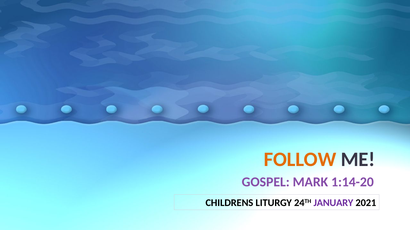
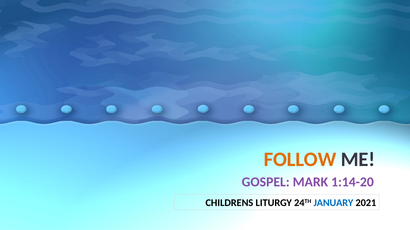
JANUARY colour: purple -> blue
